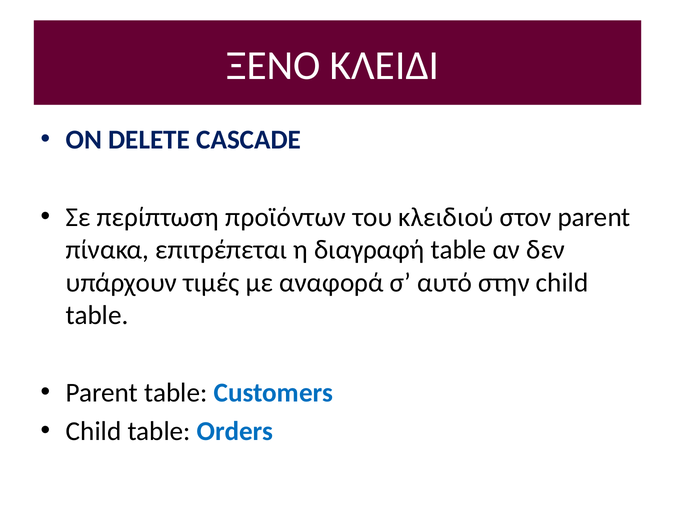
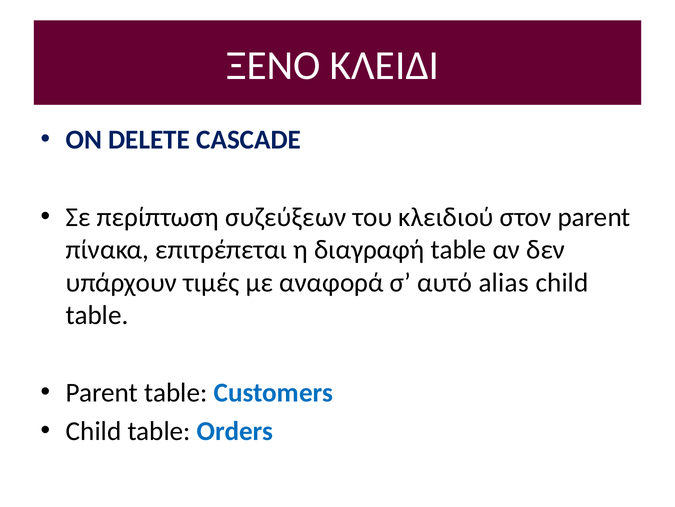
προϊόντων: προϊόντων -> συζεύξεων
στην: στην -> alias
